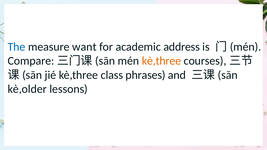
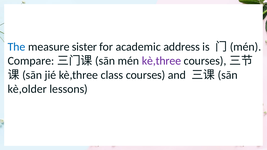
want: want -> sister
kè,three at (162, 61) colour: orange -> purple
phrases: phrases -> courses
